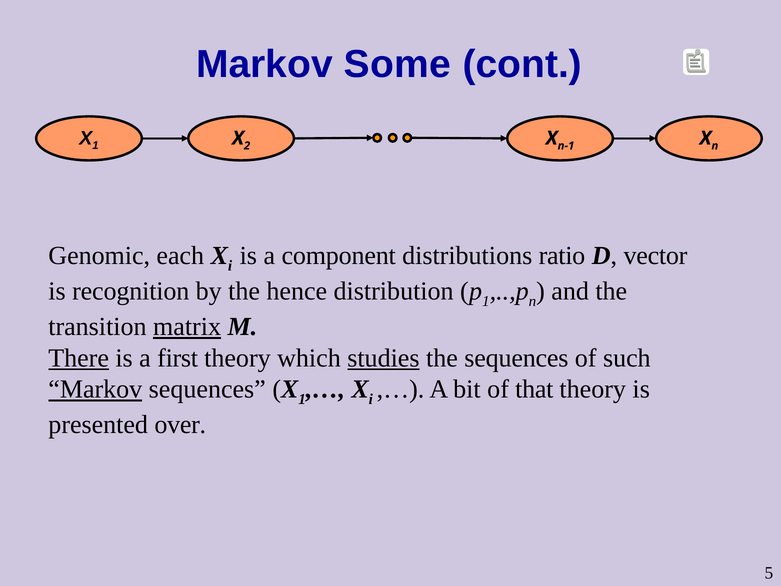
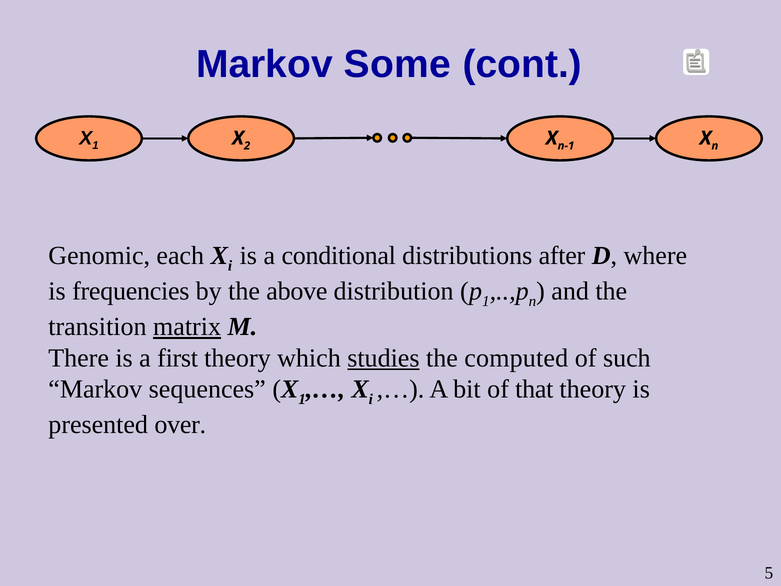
component: component -> conditional
ratio: ratio -> after
vector: vector -> where
recognition: recognition -> frequencies
hence: hence -> above
There underline: present -> none
the sequences: sequences -> computed
Markov at (95, 389) underline: present -> none
